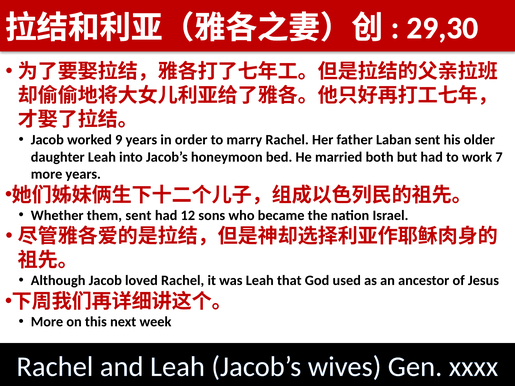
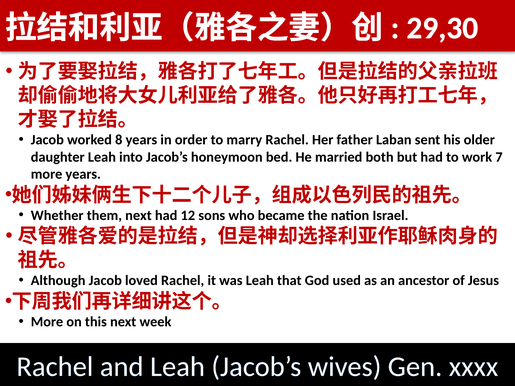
9: 9 -> 8
them sent: sent -> next
